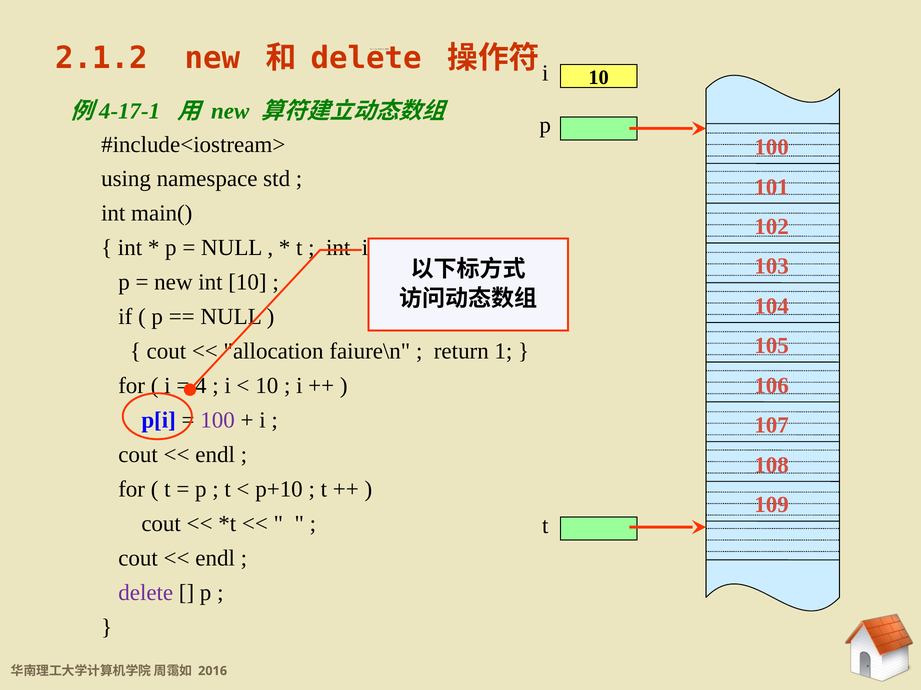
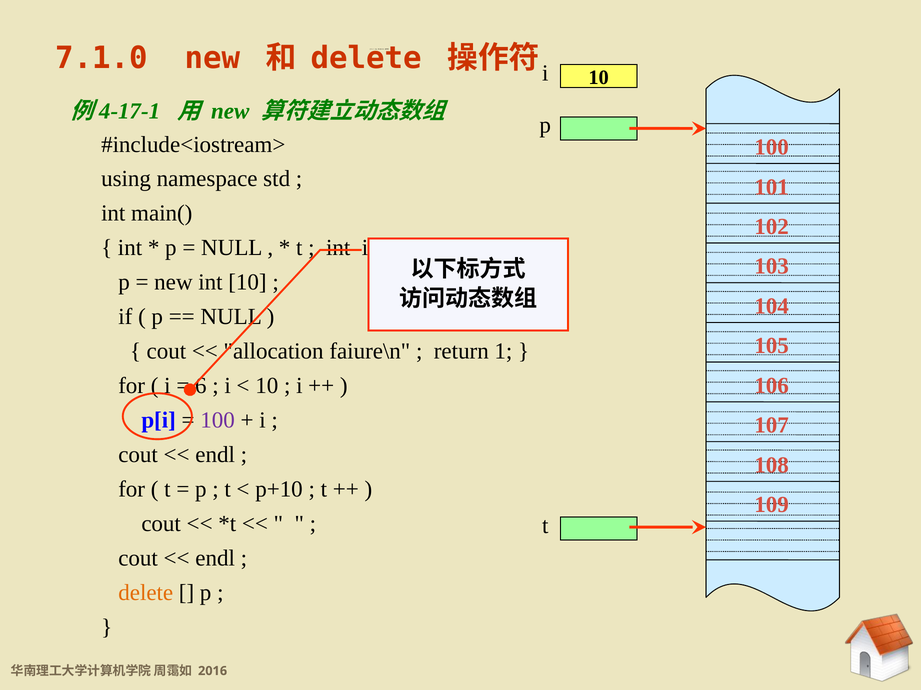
2.1.2: 2.1.2 -> 7.1.0
4: 4 -> 6
delete at (146, 593) colour: purple -> orange
